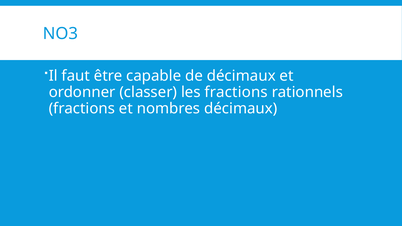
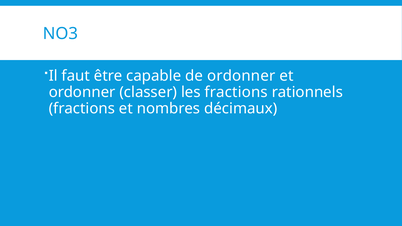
de décimaux: décimaux -> ordonner
